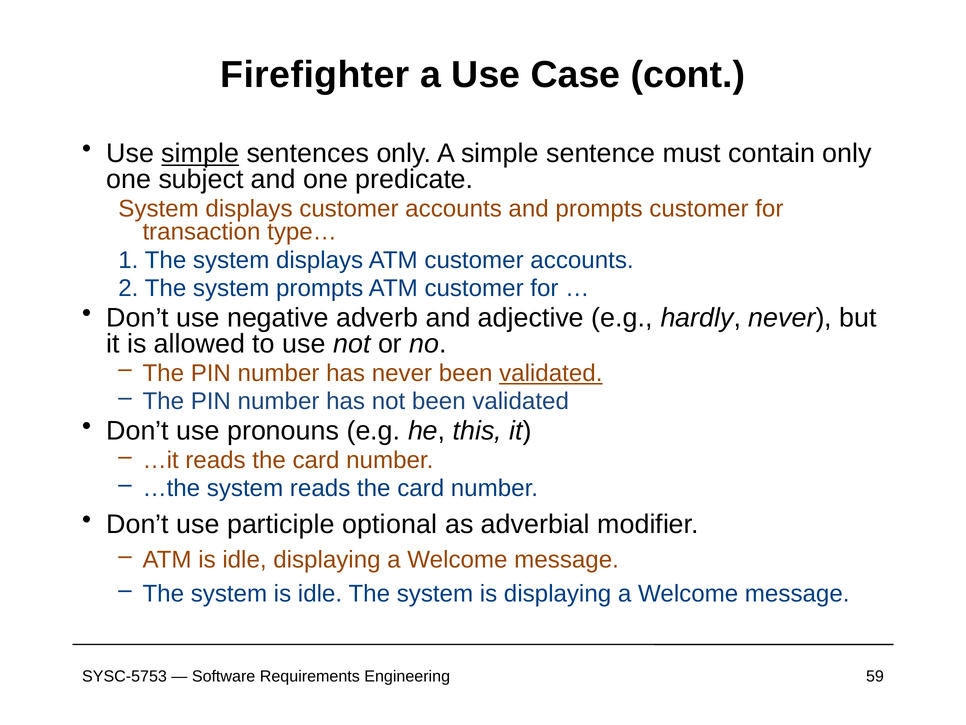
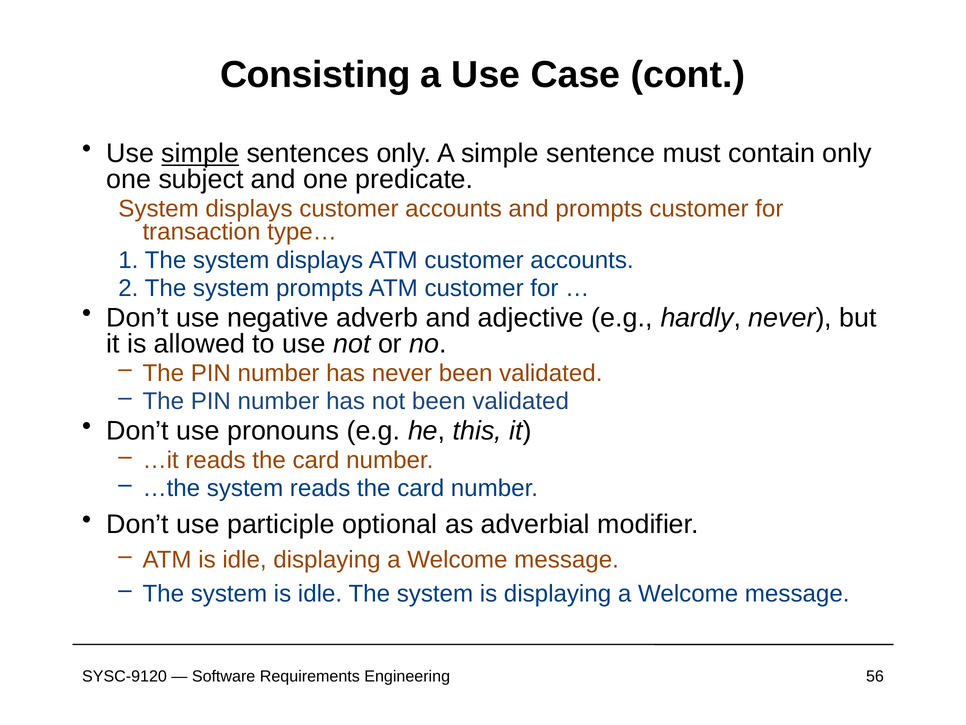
Firefighter: Firefighter -> Consisting
validated at (551, 373) underline: present -> none
SYSC-5753: SYSC-5753 -> SYSC-9120
59: 59 -> 56
